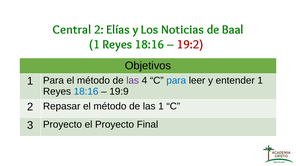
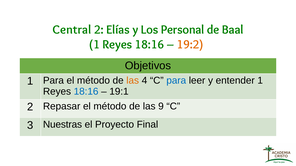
Noticias: Noticias -> Personal
19:2 colour: red -> orange
las at (133, 81) colour: purple -> orange
19:9: 19:9 -> 19:1
las 1: 1 -> 9
3 Proyecto: Proyecto -> Nuestras
